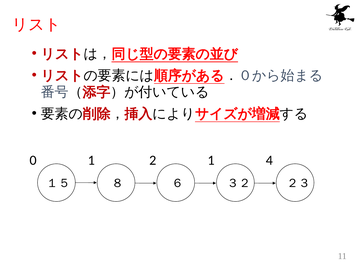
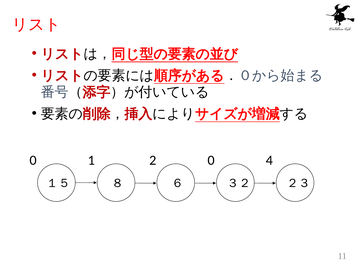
1 1: 1 -> 0
